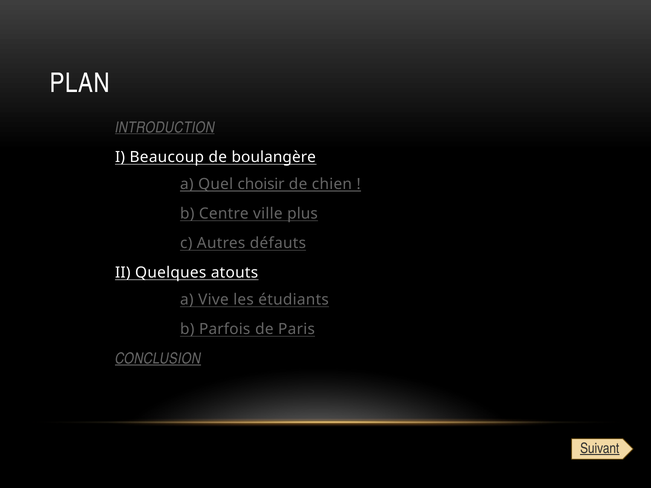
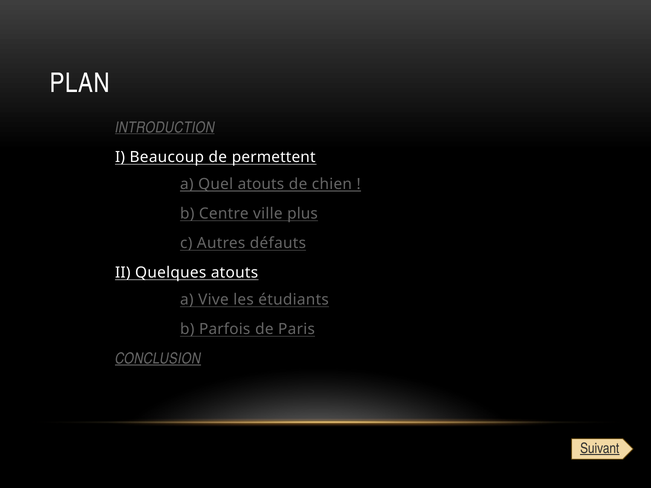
boulangère: boulangère -> permettent
Quel choisir: choisir -> atouts
